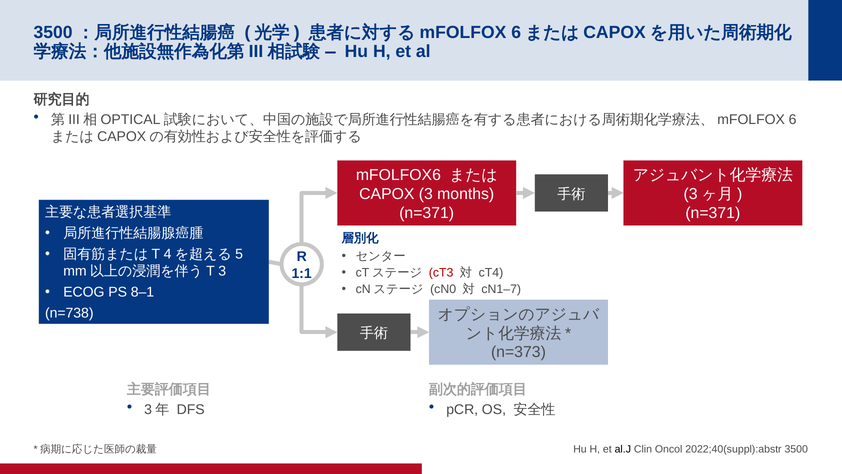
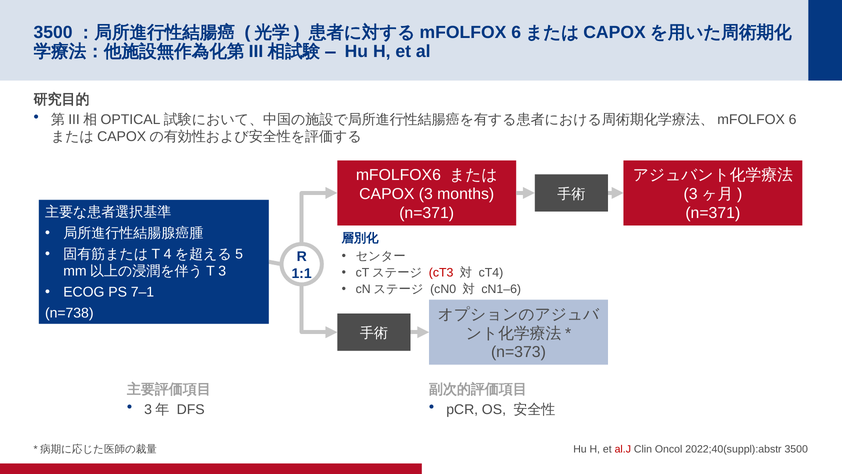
cN1–7: cN1–7 -> cN1–6
8–1: 8–1 -> 7–1
al.J colour: black -> red
